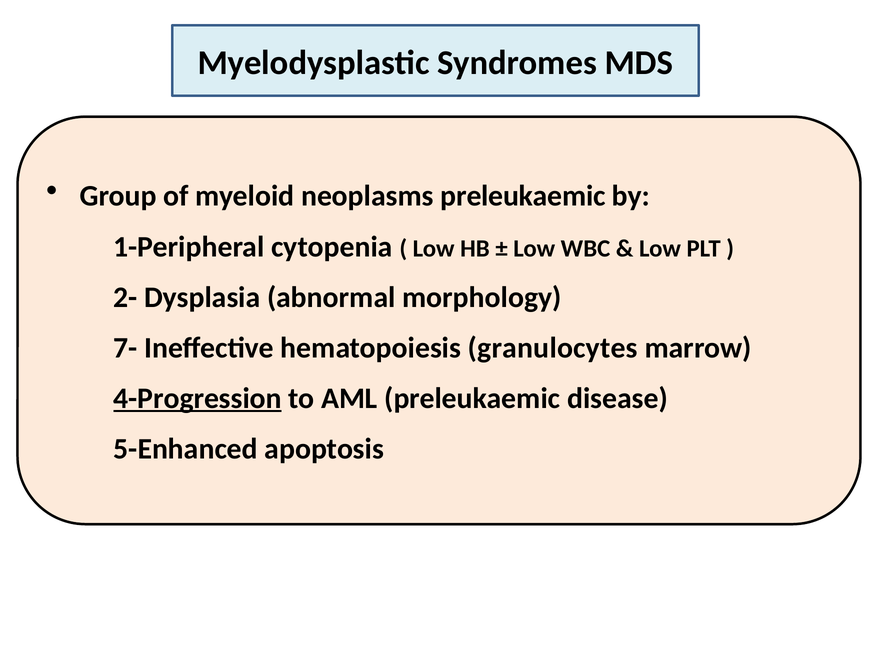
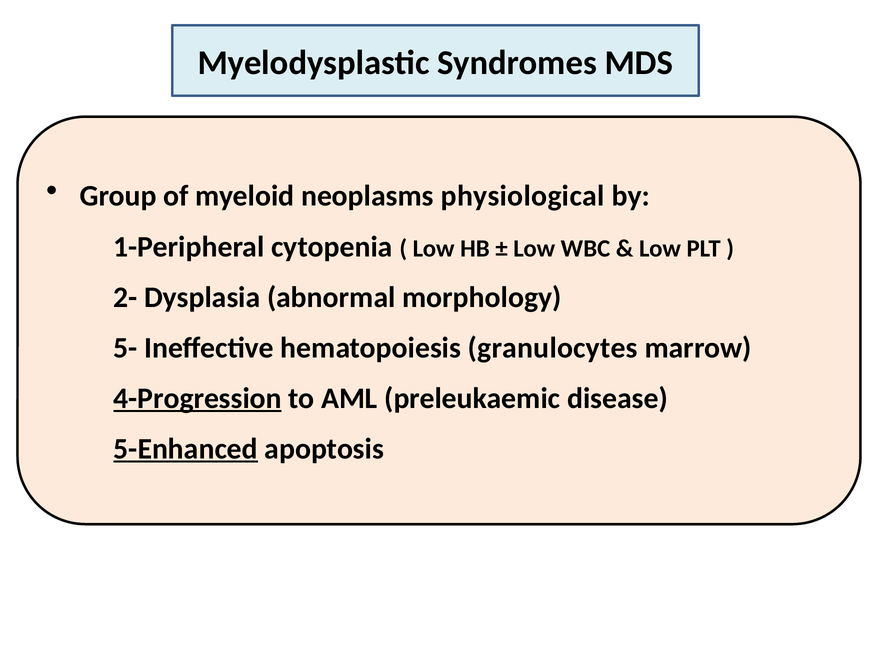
neoplasms preleukaemic: preleukaemic -> physiological
7-: 7- -> 5-
5-Enhanced underline: none -> present
